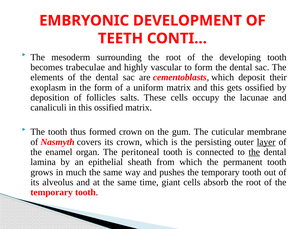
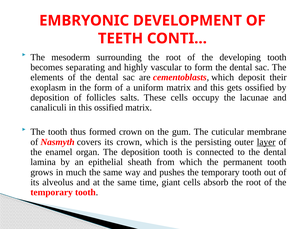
trabeculae: trabeculae -> separating
The peritoneal: peritoneal -> deposition
the at (254, 152) underline: present -> none
